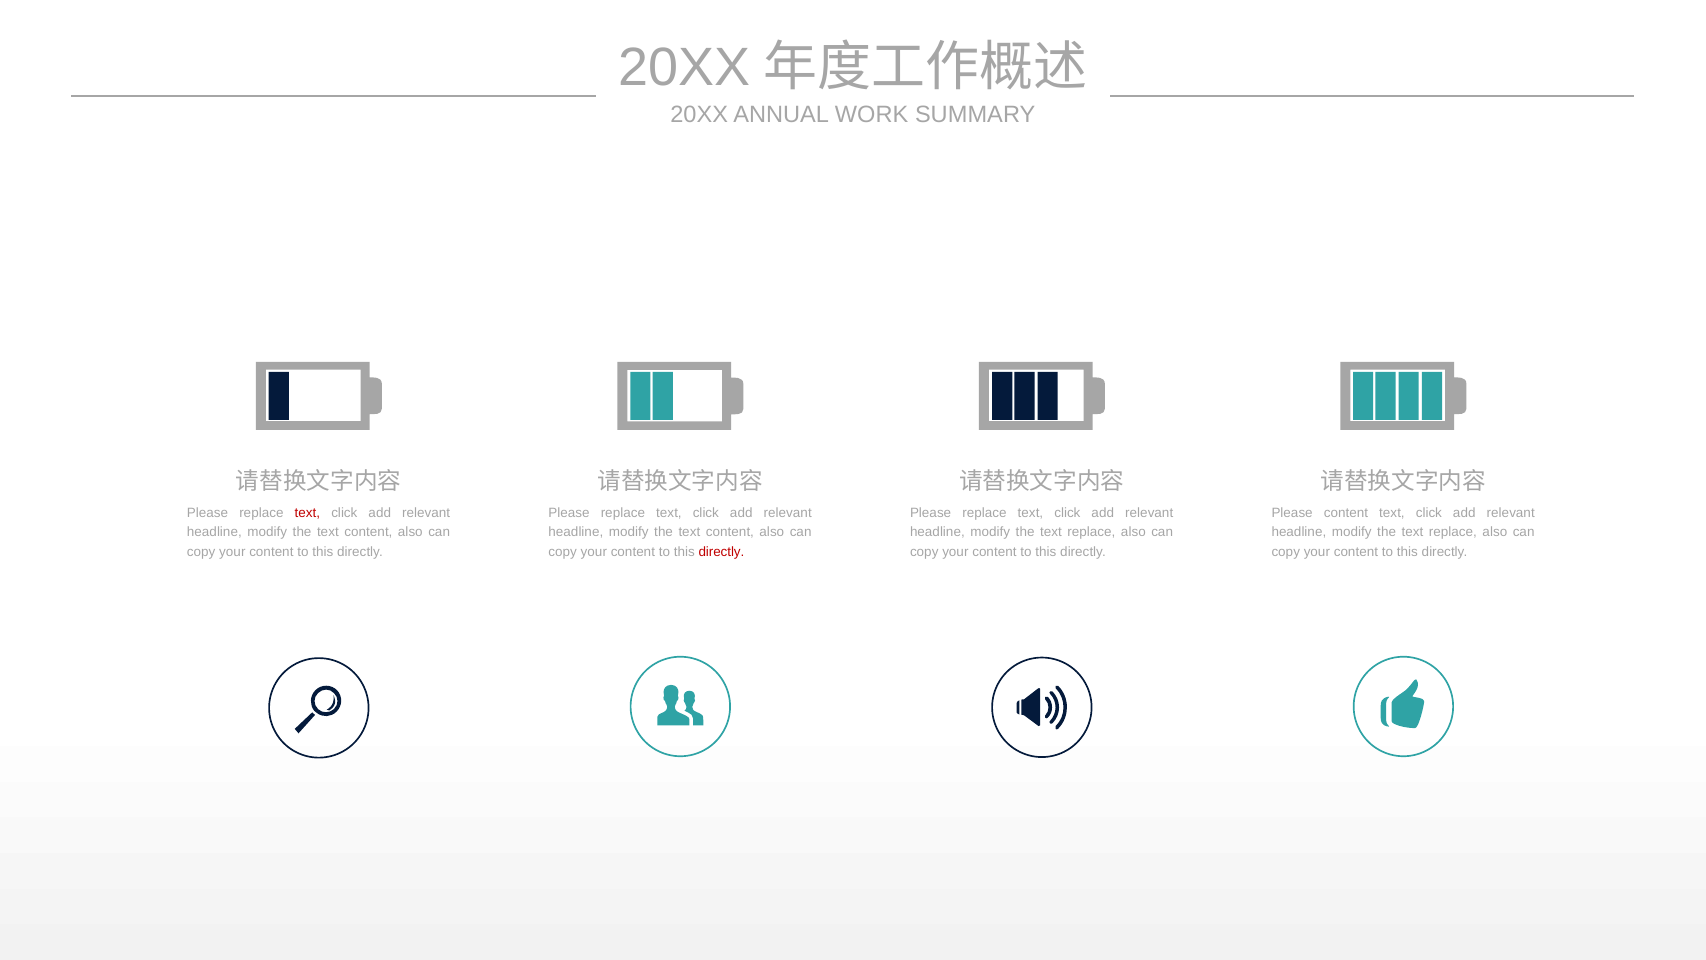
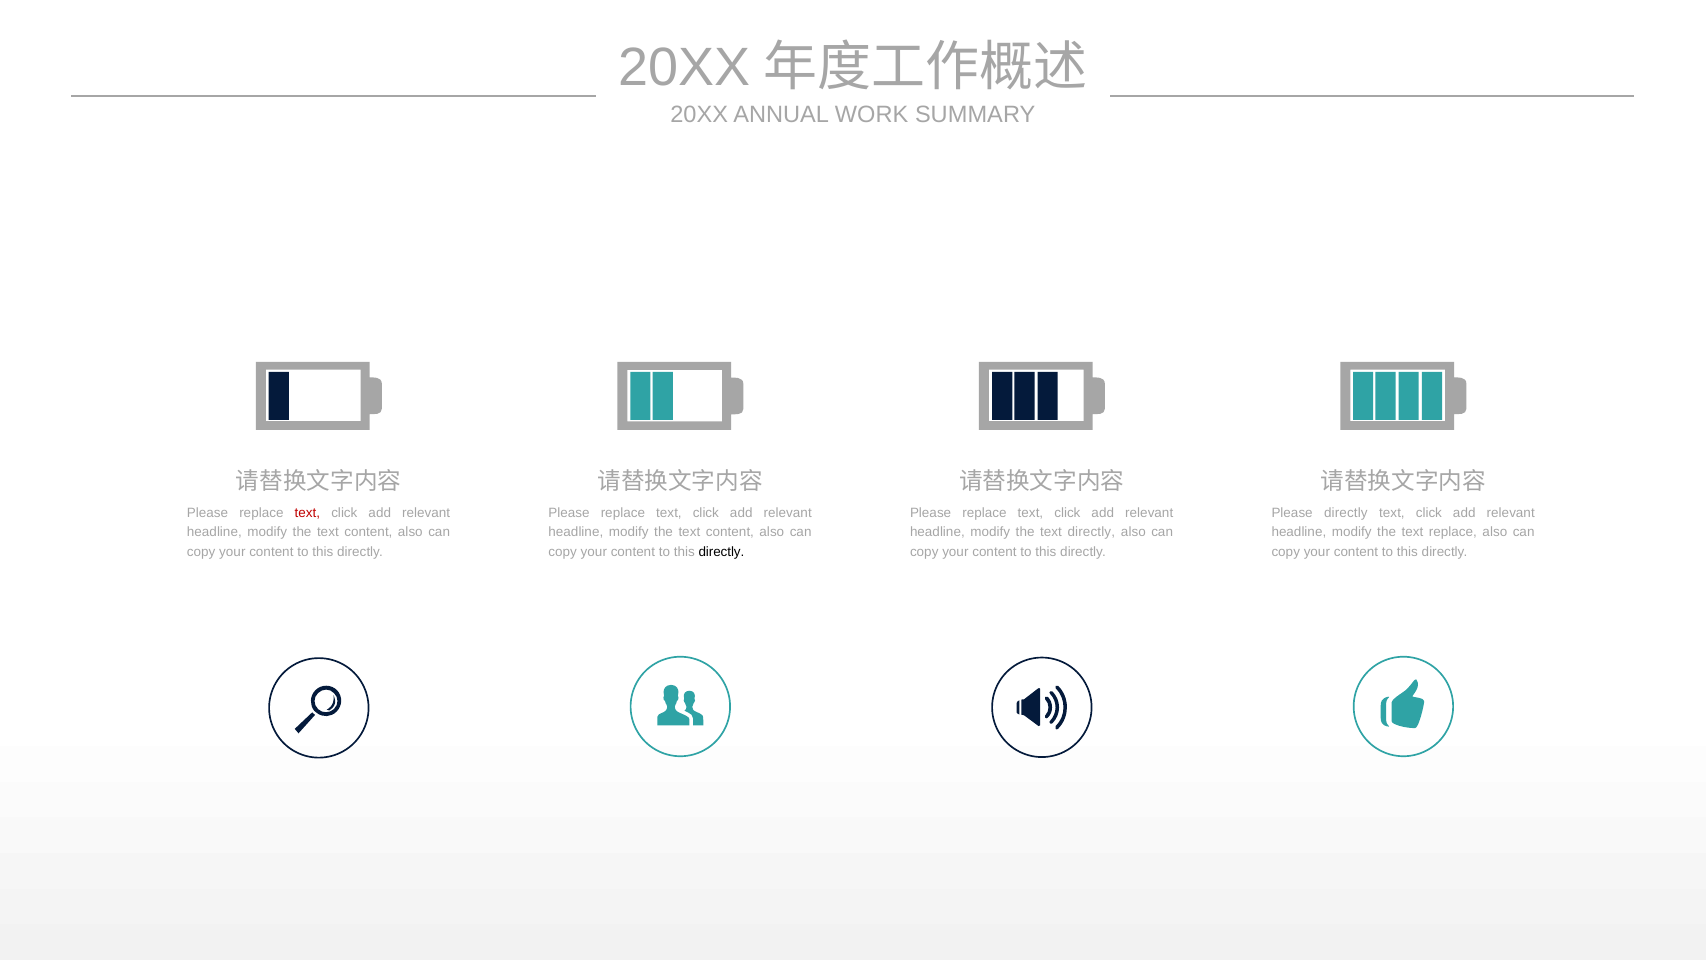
Please content: content -> directly
replace at (1091, 532): replace -> directly
directly at (721, 552) colour: red -> black
